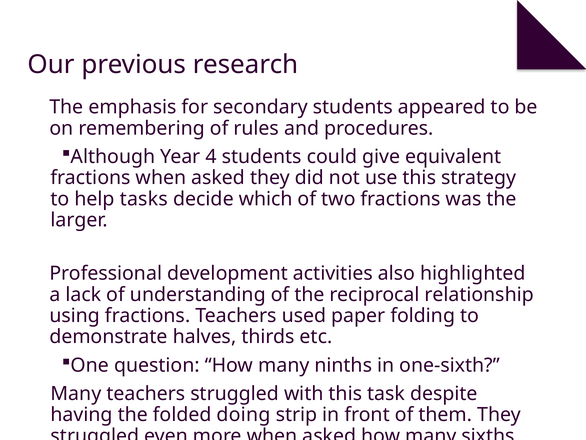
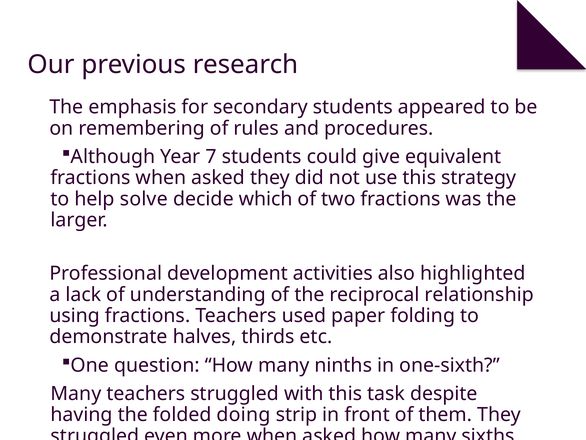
4: 4 -> 7
tasks: tasks -> solve
